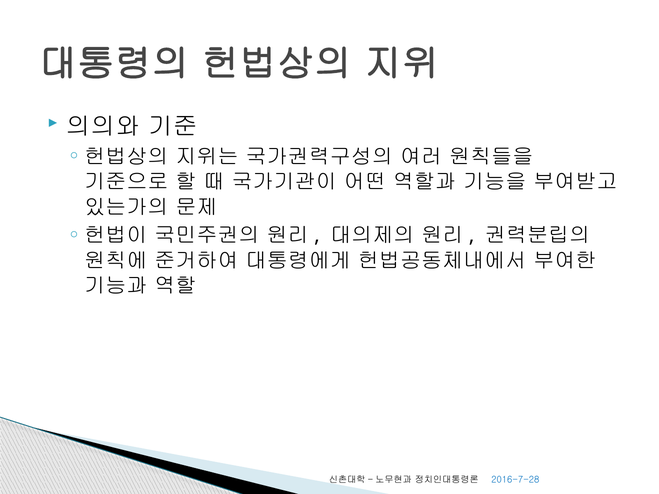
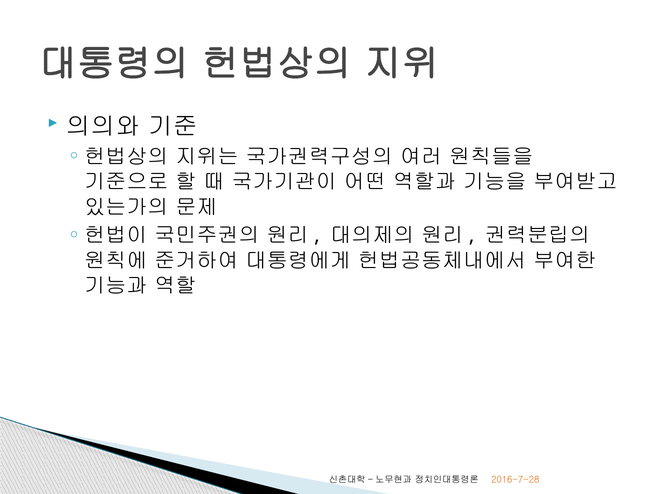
2016-7-28 colour: blue -> orange
